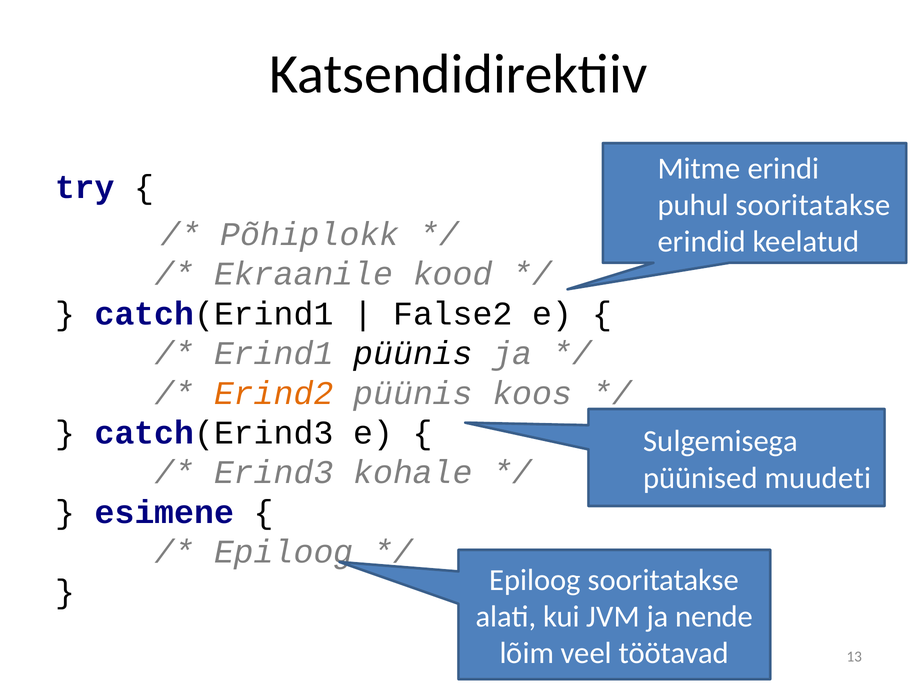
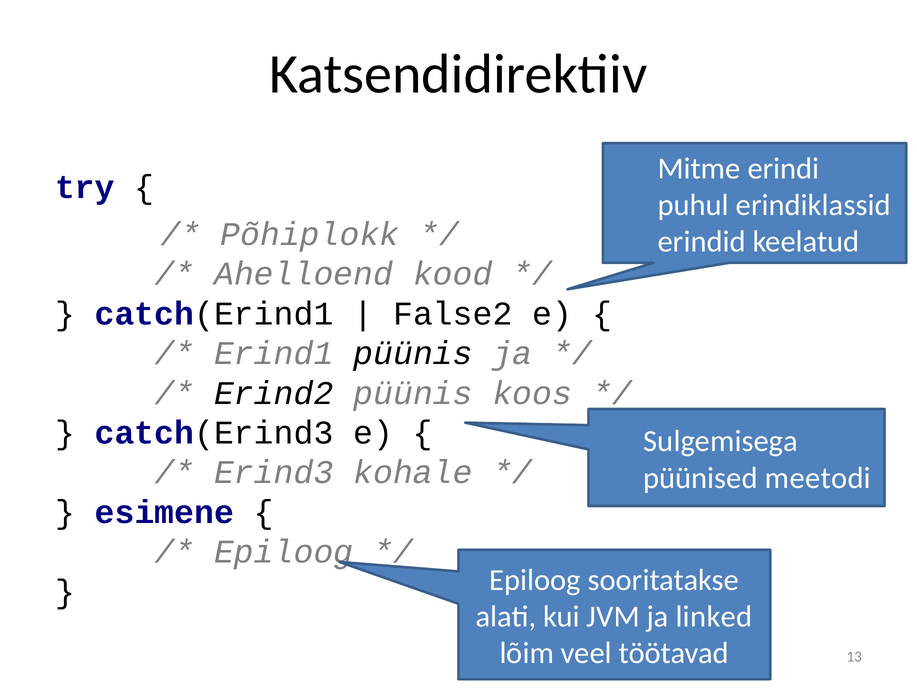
puhul sooritatakse: sooritatakse -> erindiklassid
Ekraanile: Ekraanile -> Ahelloend
Erind2 colour: orange -> black
muudeti: muudeti -> meetodi
nende: nende -> linked
